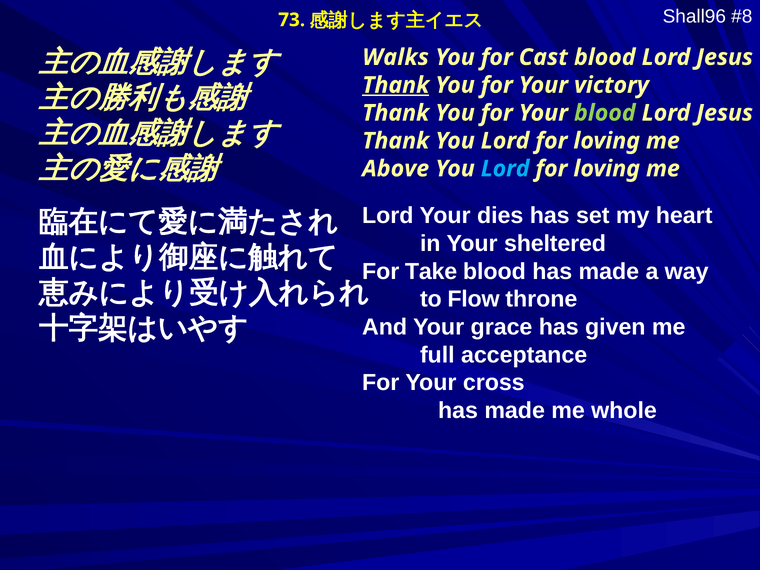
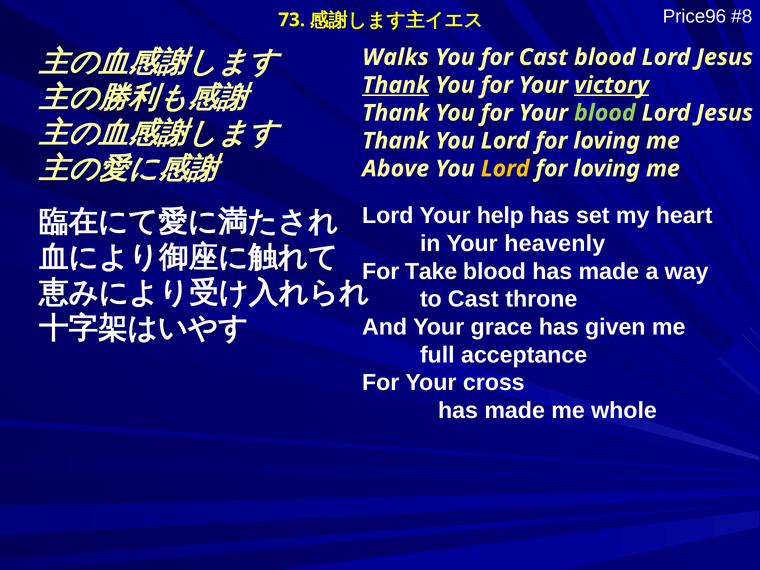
Shall96: Shall96 -> Price96
victory underline: none -> present
Lord at (505, 169) colour: light blue -> yellow
dies: dies -> help
sheltered: sheltered -> heavenly
to Flow: Flow -> Cast
